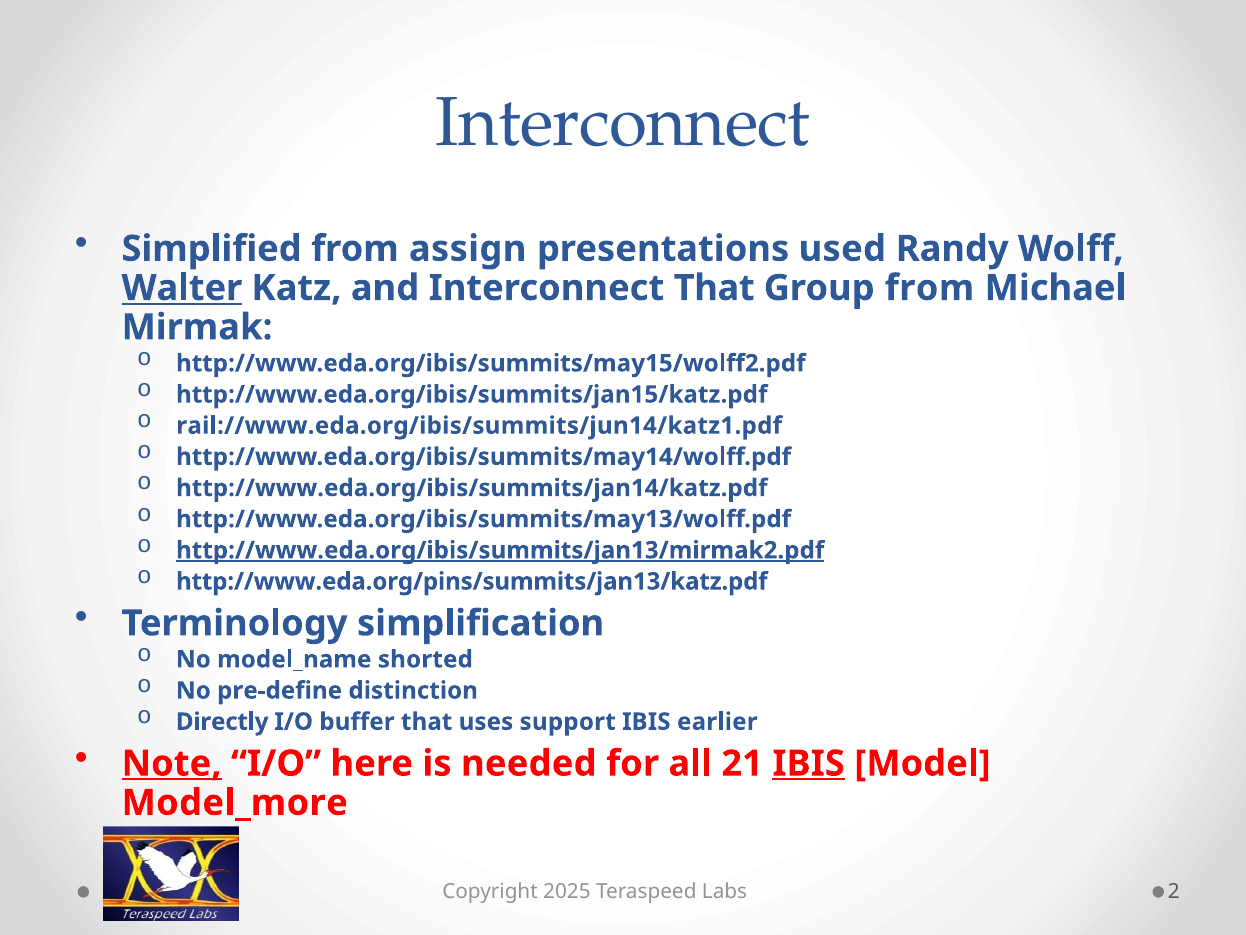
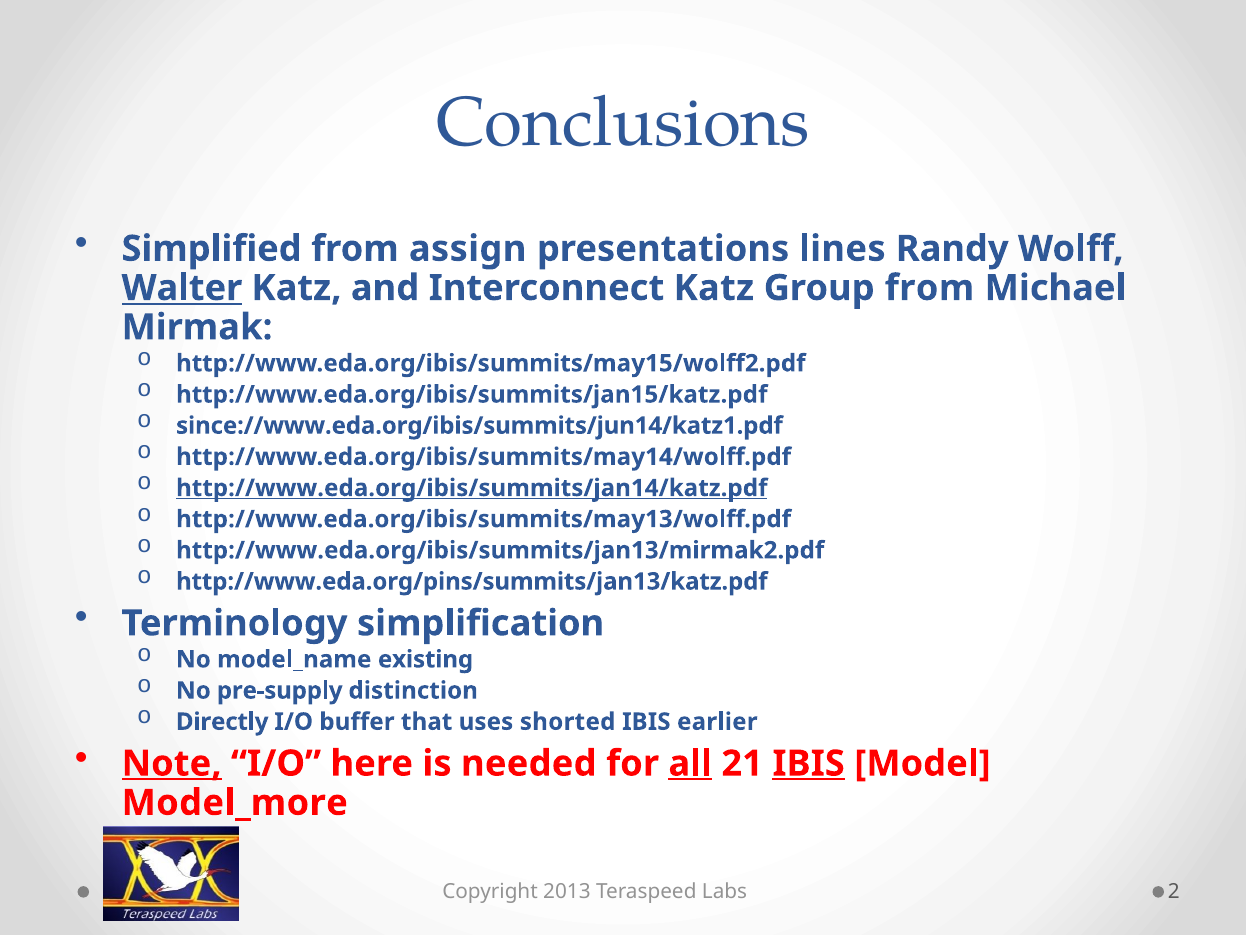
Interconnect at (623, 123): Interconnect -> Conclusions
used: used -> lines
Interconnect That: That -> Katz
rail://www.eda.org/ibis/summits/jun14/katz1.pdf: rail://www.eda.org/ibis/summits/jun14/katz1.pdf -> since://www.eda.org/ibis/summits/jun14/katz1.pdf
http://www.eda.org/ibis/summits/jan14/katz.pdf underline: none -> present
http://www.eda.org/ibis/summits/jan13/mirmak2.pdf underline: present -> none
shorted: shorted -> existing
pre-define: pre-define -> pre-supply
support: support -> shorted
all underline: none -> present
2025: 2025 -> 2013
